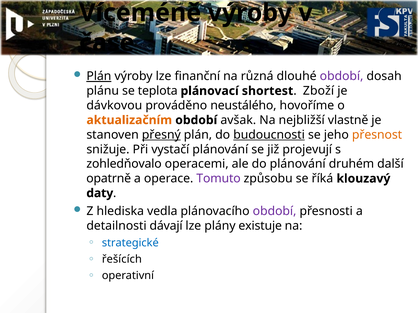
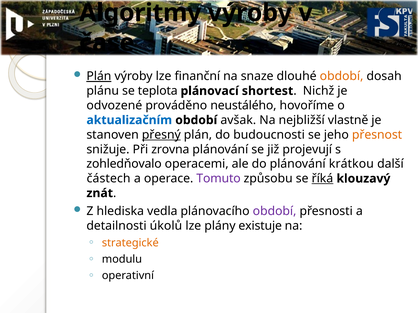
Víceméně: Víceméně -> Algoritmy
různá: různá -> snaze
období at (342, 76) colour: purple -> orange
Zboží: Zboží -> Nichž
dávkovou: dávkovou -> odvozené
aktualizačním colour: orange -> blue
budoucnosti underline: present -> none
vystačí: vystačí -> zrovna
druhém: druhém -> krátkou
opatrně: opatrně -> částech
říká underline: none -> present
daty: daty -> znát
dávají: dávají -> úkolů
strategické colour: blue -> orange
řešících: řešících -> modulu
